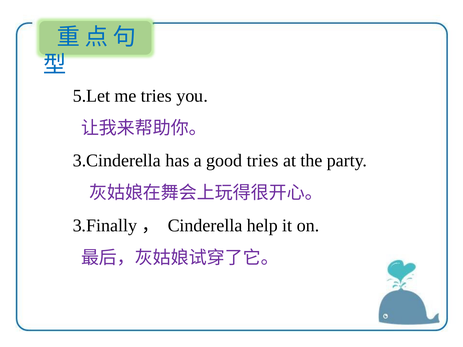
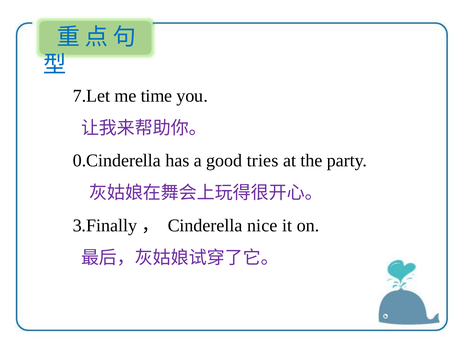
5.Let: 5.Let -> 7.Let
me tries: tries -> time
3.Cinderella: 3.Cinderella -> 0.Cinderella
help: help -> nice
